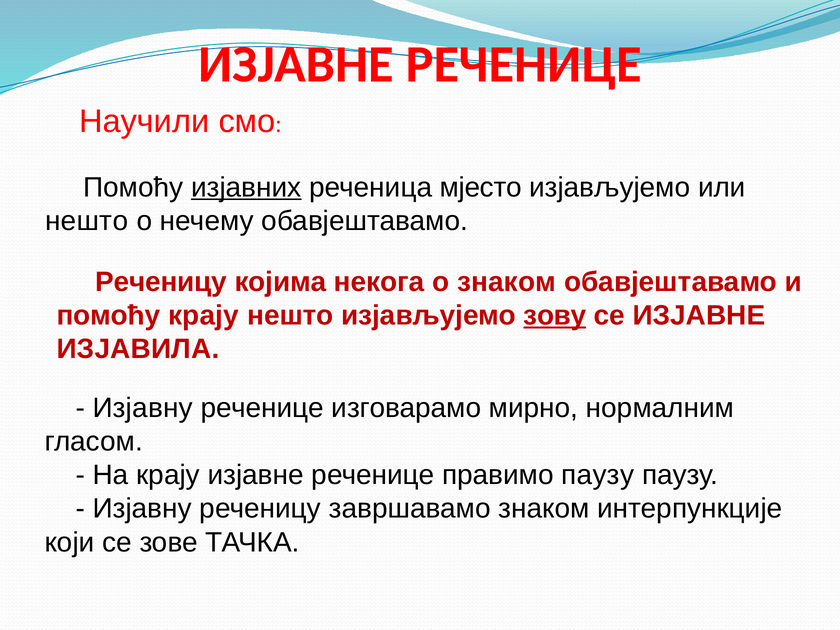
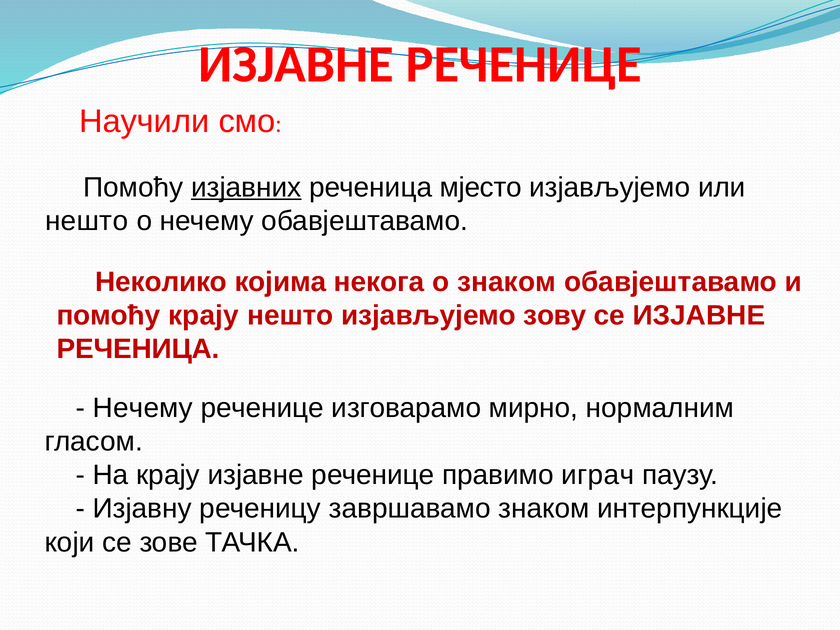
Реченицу at (161, 282): Реченицу -> Неколико
зову underline: present -> none
ИЗЈАВИЛА at (138, 349): ИЗЈАВИЛА -> РЕЧЕНИЦА
Изјавну at (143, 408): Изјавну -> Нечему
правимо паузу: паузу -> играч
